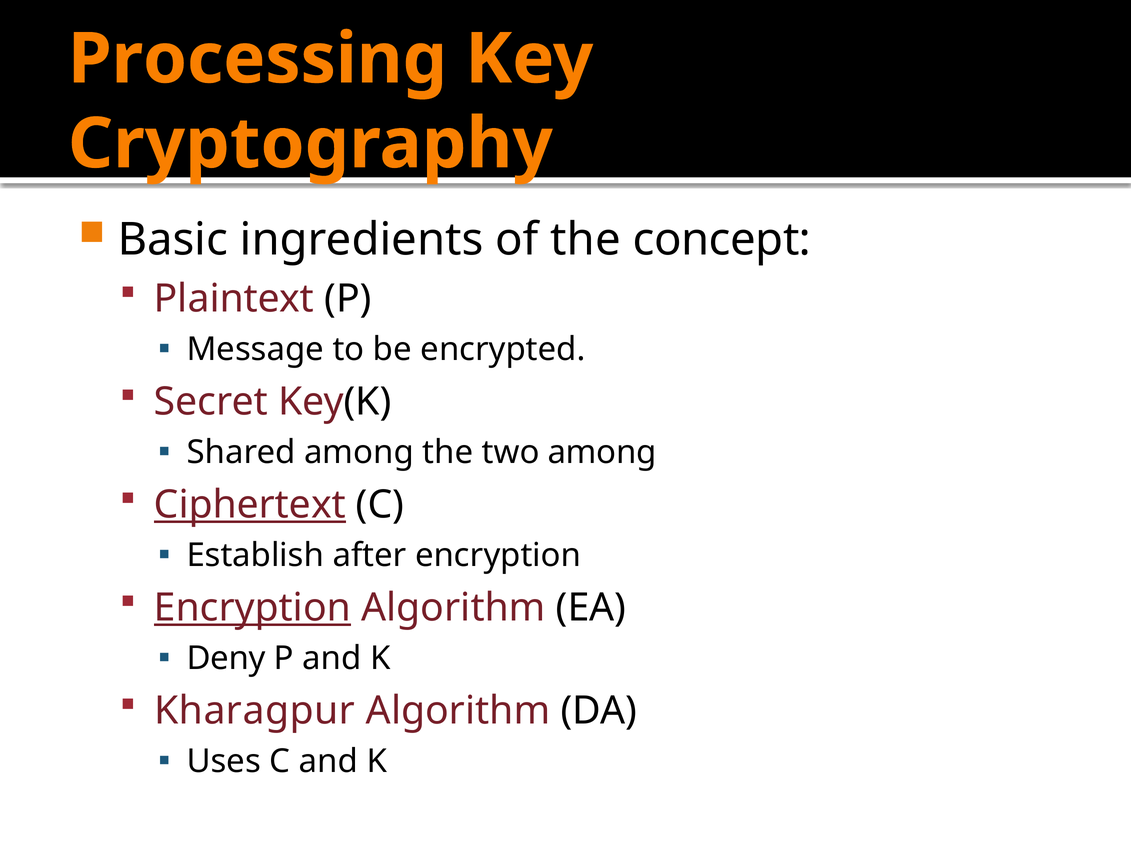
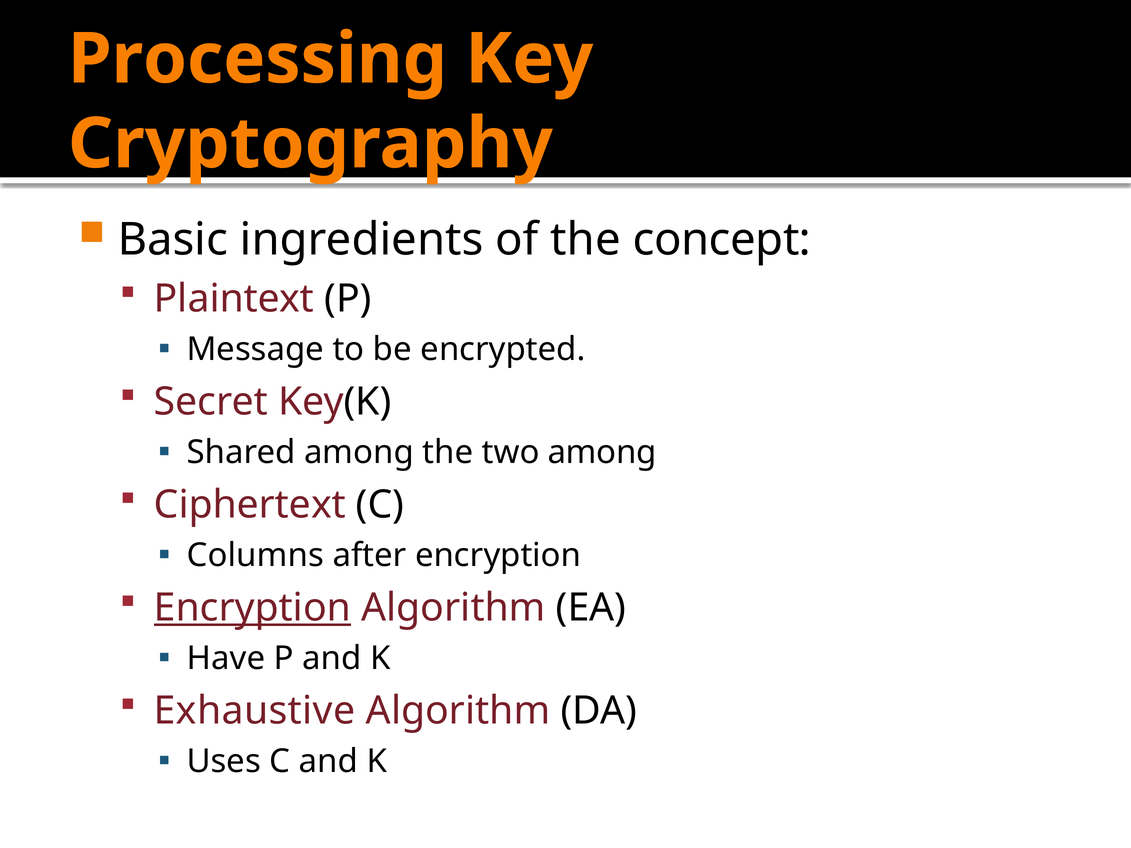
Ciphertext underline: present -> none
Establish: Establish -> Columns
Deny: Deny -> Have
Kharagpur: Kharagpur -> Exhaustive
